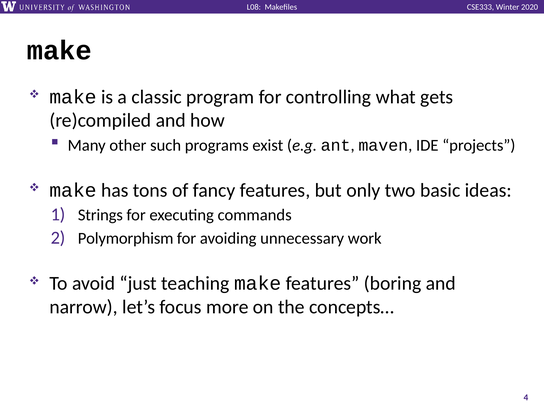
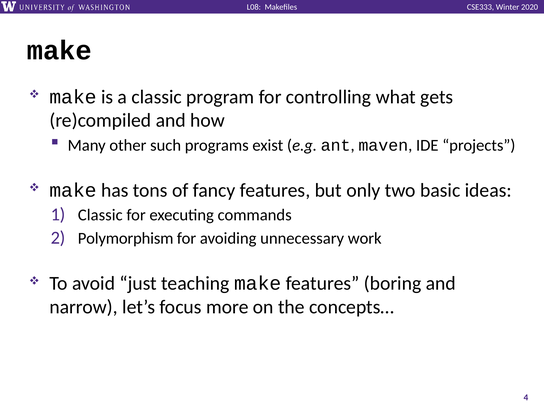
Strings at (100, 215): Strings -> Classic
